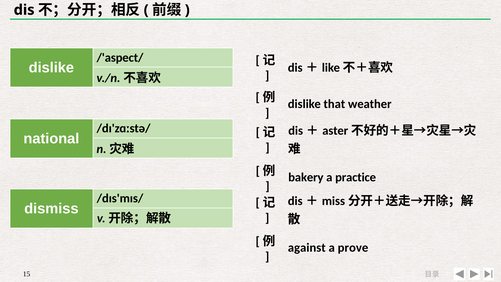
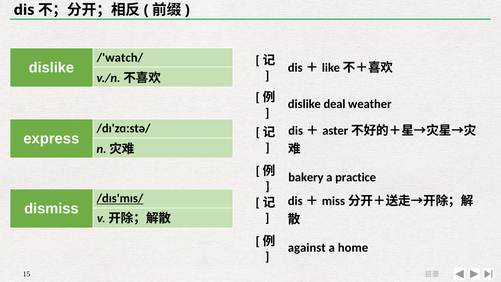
/'aspect/: /'aspect/ -> /'watch/
that: that -> deal
national: national -> express
/dɪs'mɪs/ underline: none -> present
prove: prove -> home
